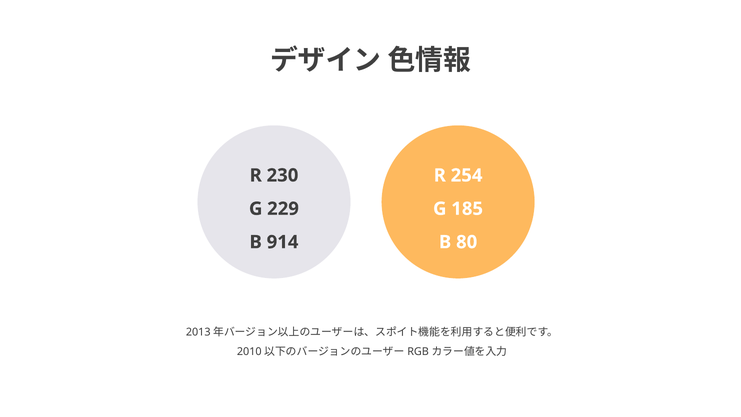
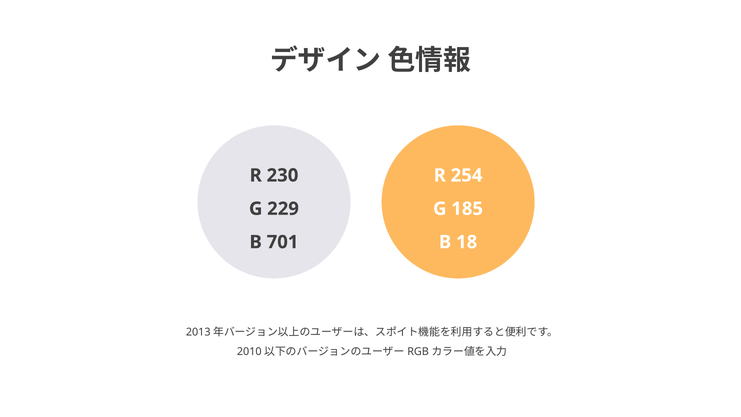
914: 914 -> 701
80: 80 -> 18
